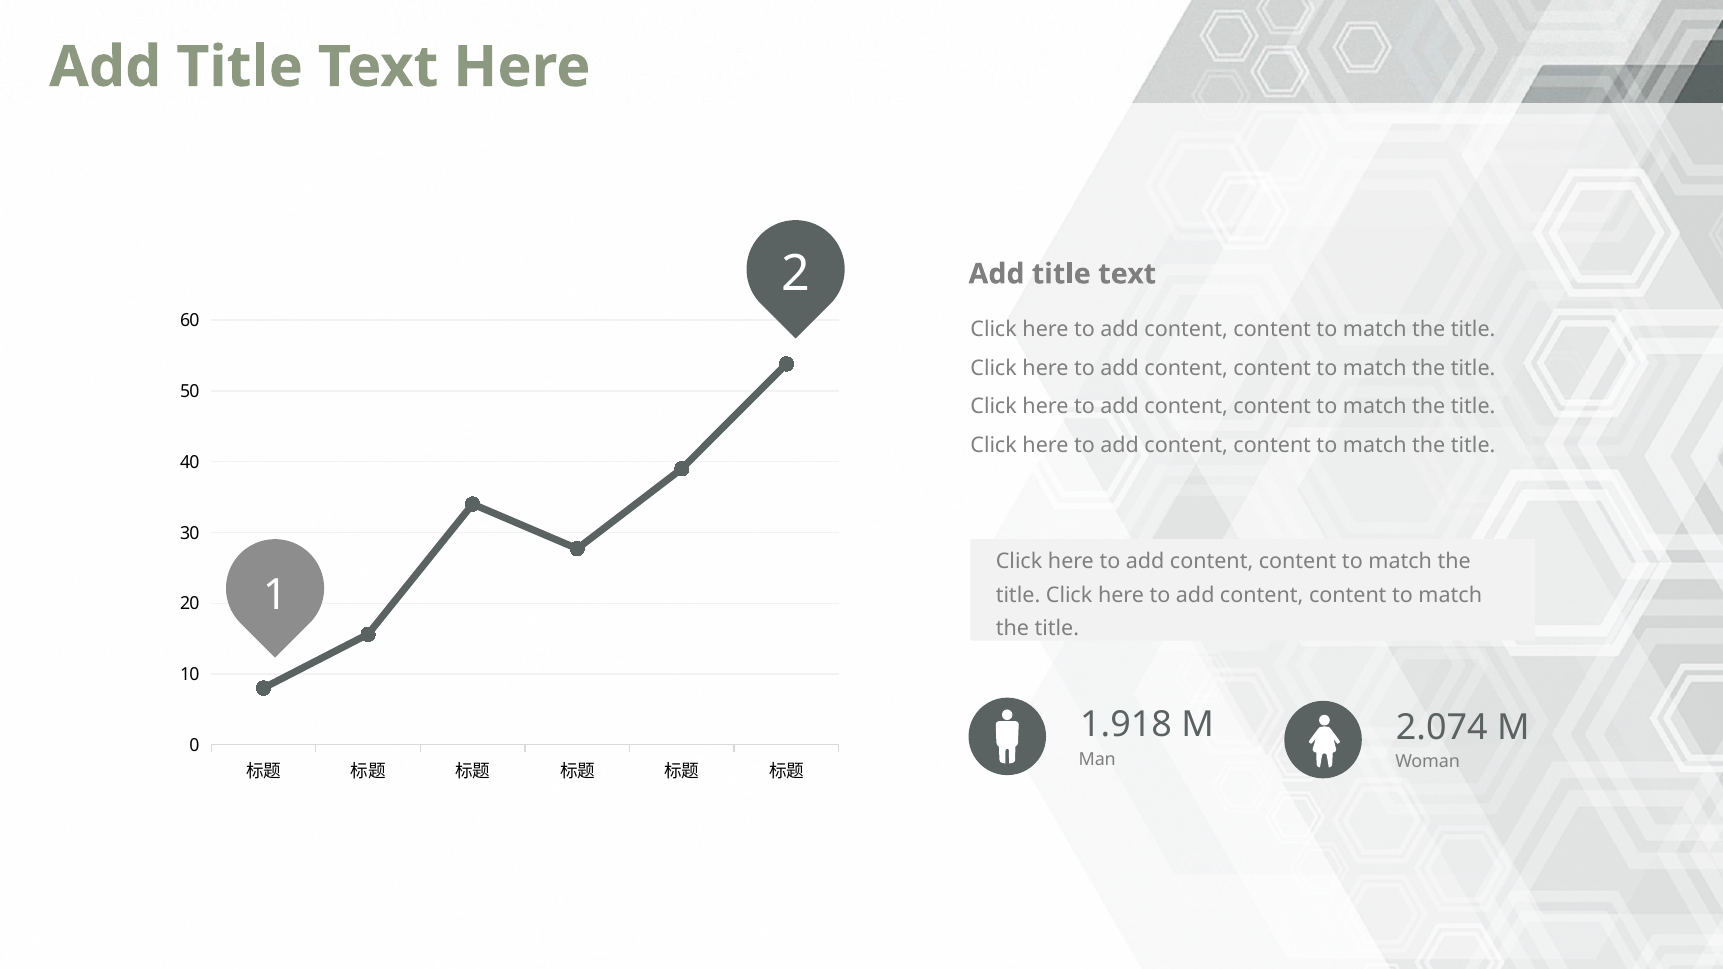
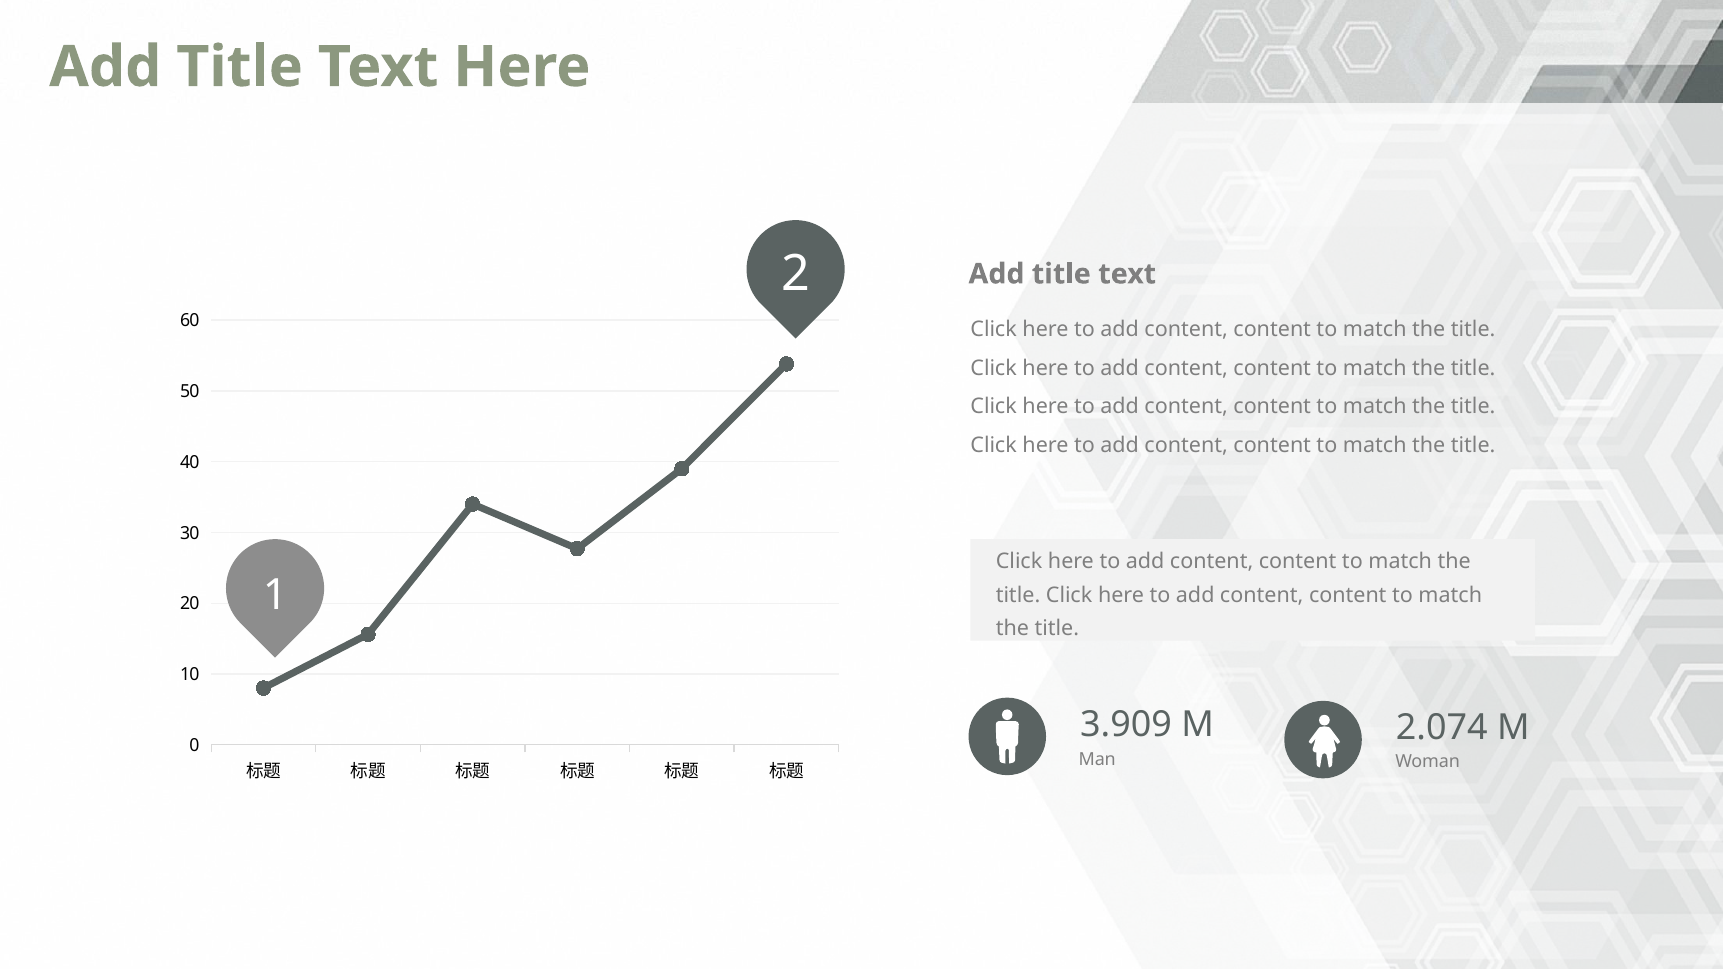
1.918: 1.918 -> 3.909
